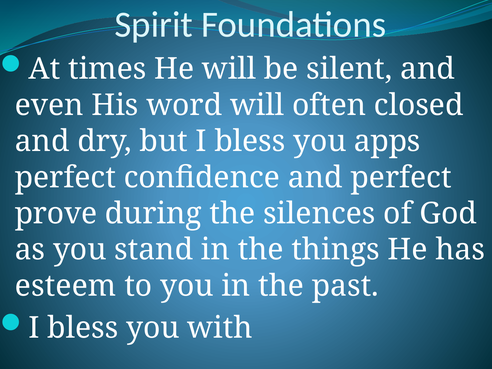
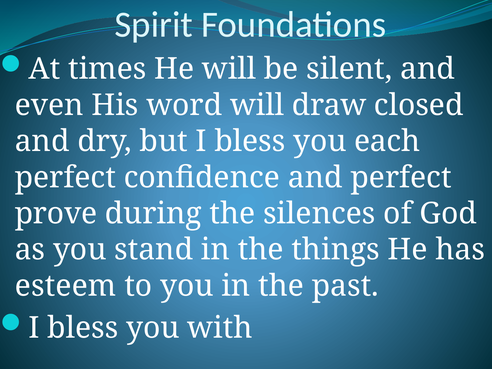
often: often -> draw
apps: apps -> each
